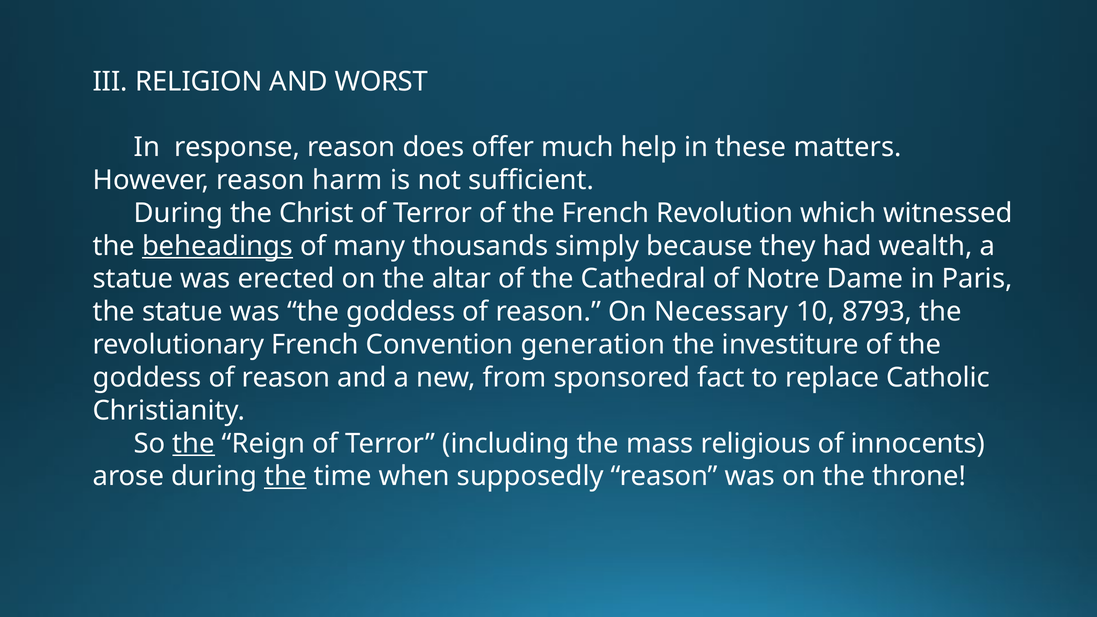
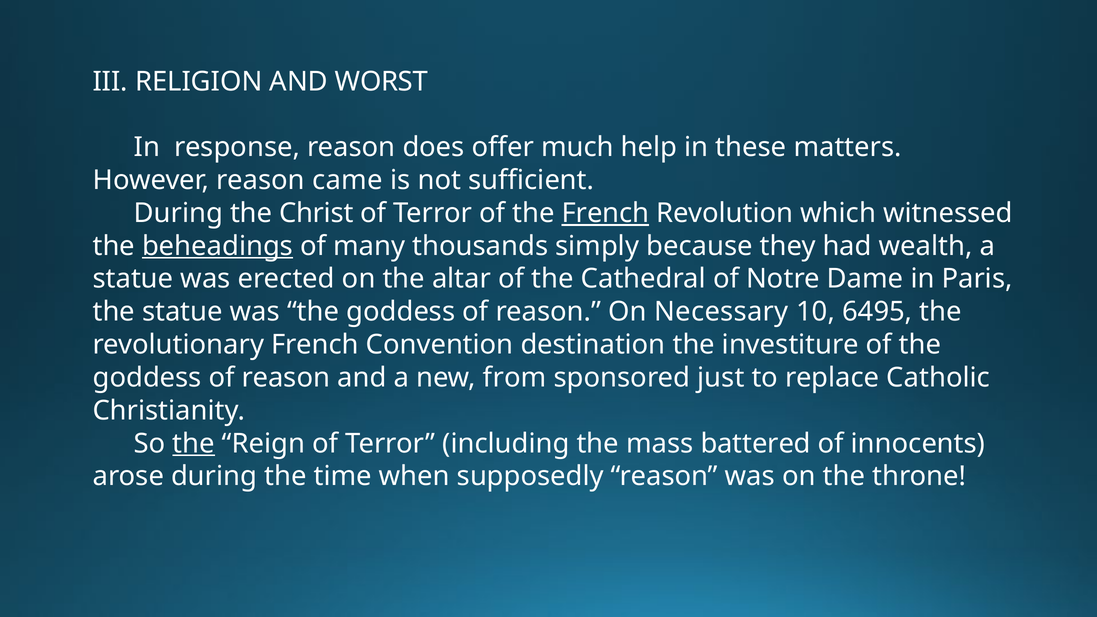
harm: harm -> came
French at (606, 213) underline: none -> present
8793: 8793 -> 6495
generation: generation -> destination
fact: fact -> just
religious: religious -> battered
the at (285, 476) underline: present -> none
